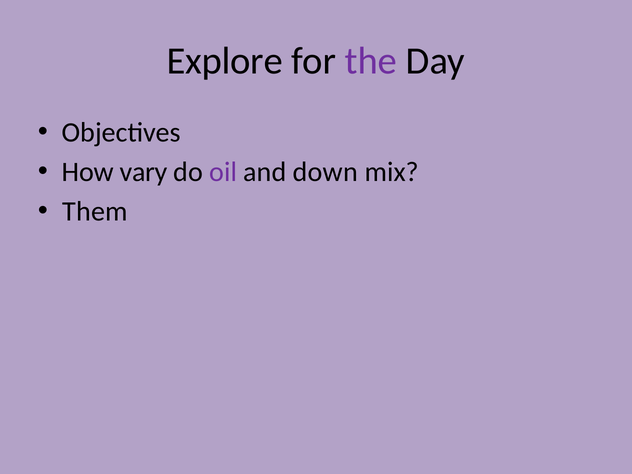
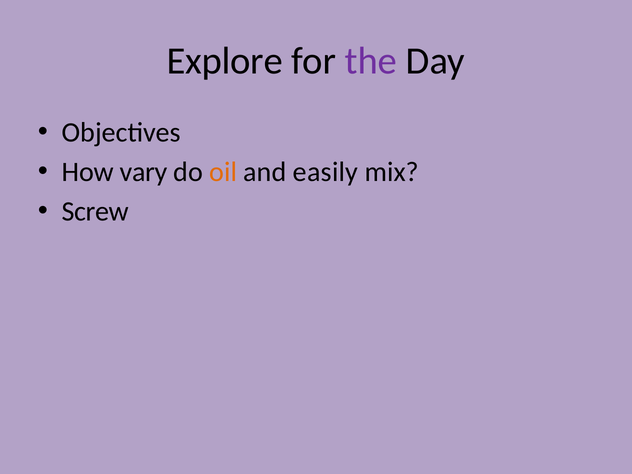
oil colour: purple -> orange
down: down -> easily
Them: Them -> Screw
